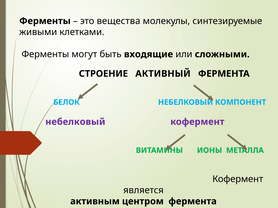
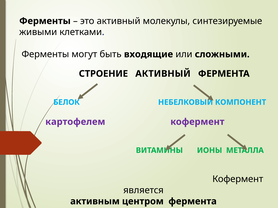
это вещества: вещества -> активный
небелковый at (75, 122): небелковый -> картофелем
